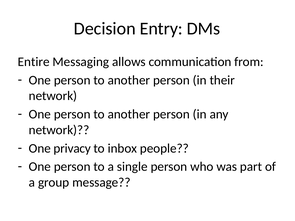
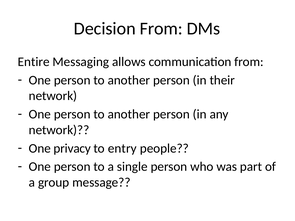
Decision Entry: Entry -> From
inbox: inbox -> entry
